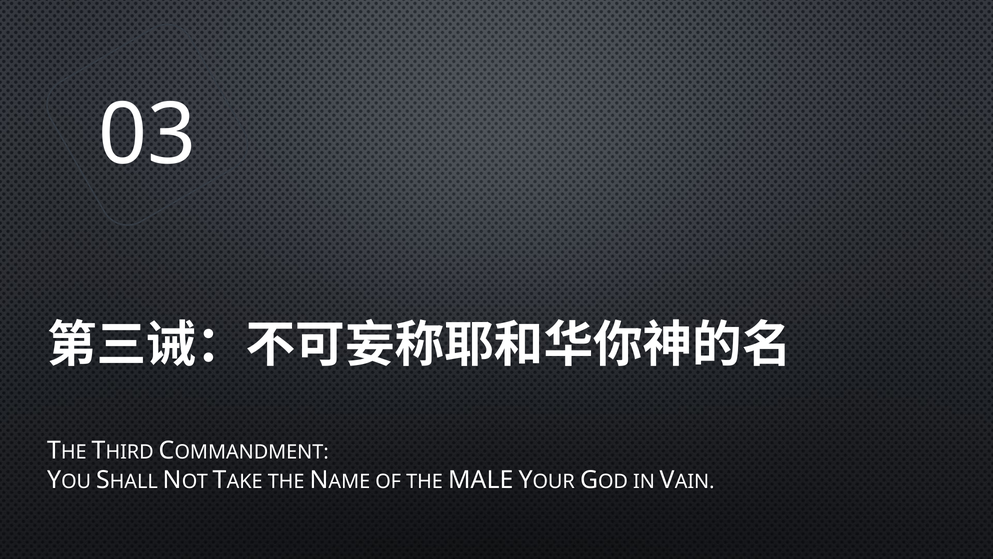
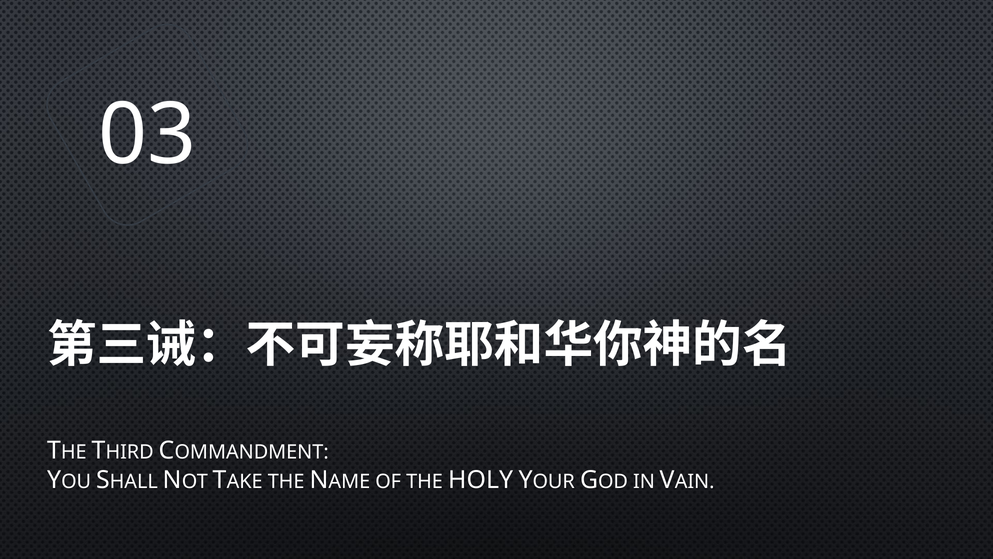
MALE: MALE -> HOLY
